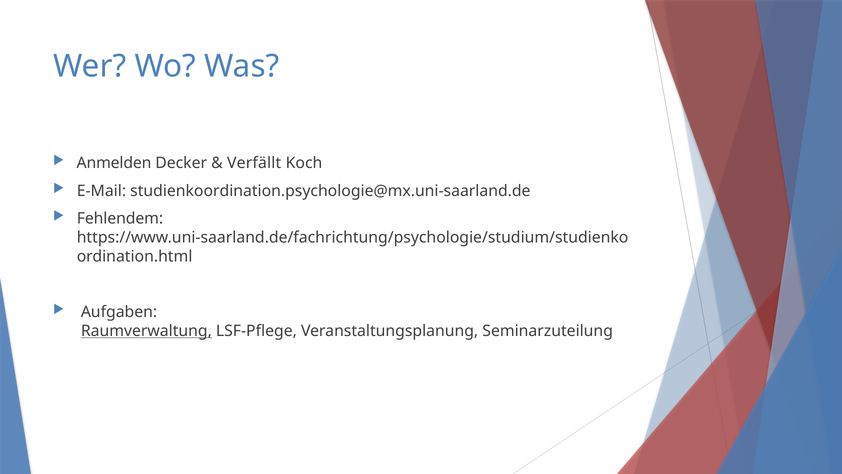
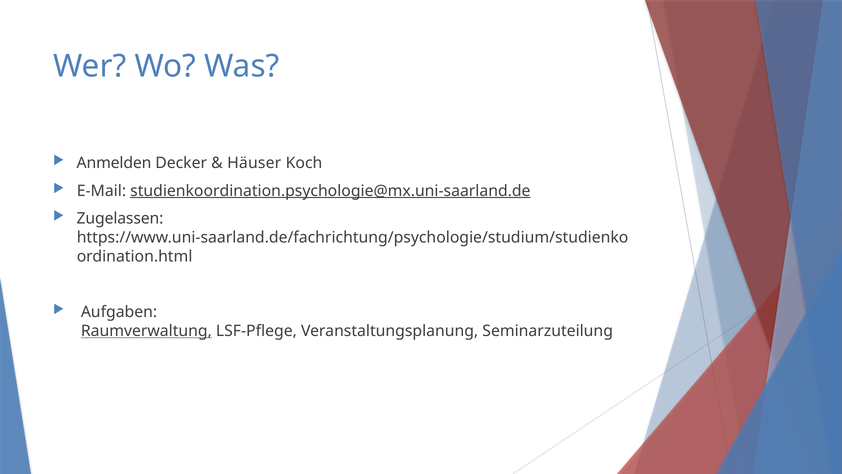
Verfällt: Verfällt -> Häuser
studienkoordination.psychologie@mx.uni-saarland.de underline: none -> present
Fehlendem: Fehlendem -> Zugelassen
